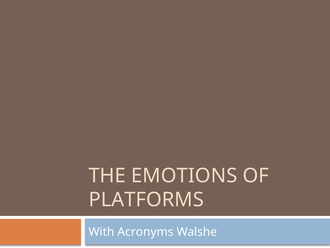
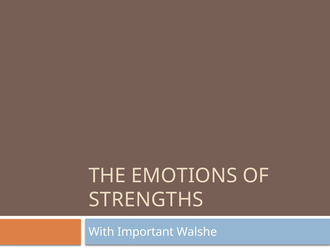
PLATFORMS: PLATFORMS -> STRENGTHS
Acronyms: Acronyms -> Important
